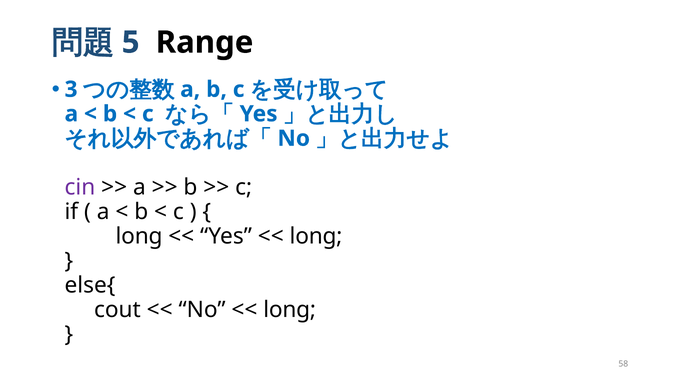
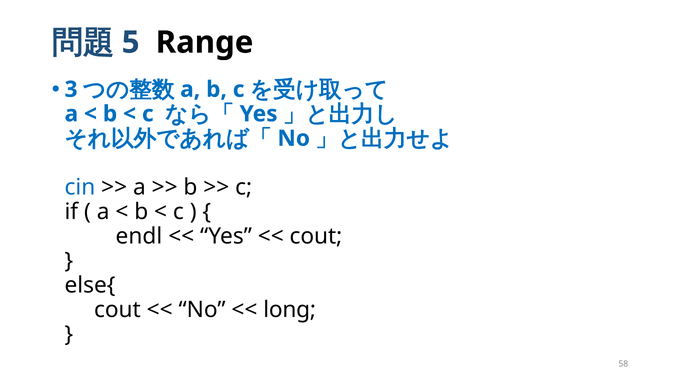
cin colour: purple -> blue
long at (139, 236): long -> endl
long at (316, 236): long -> cout
